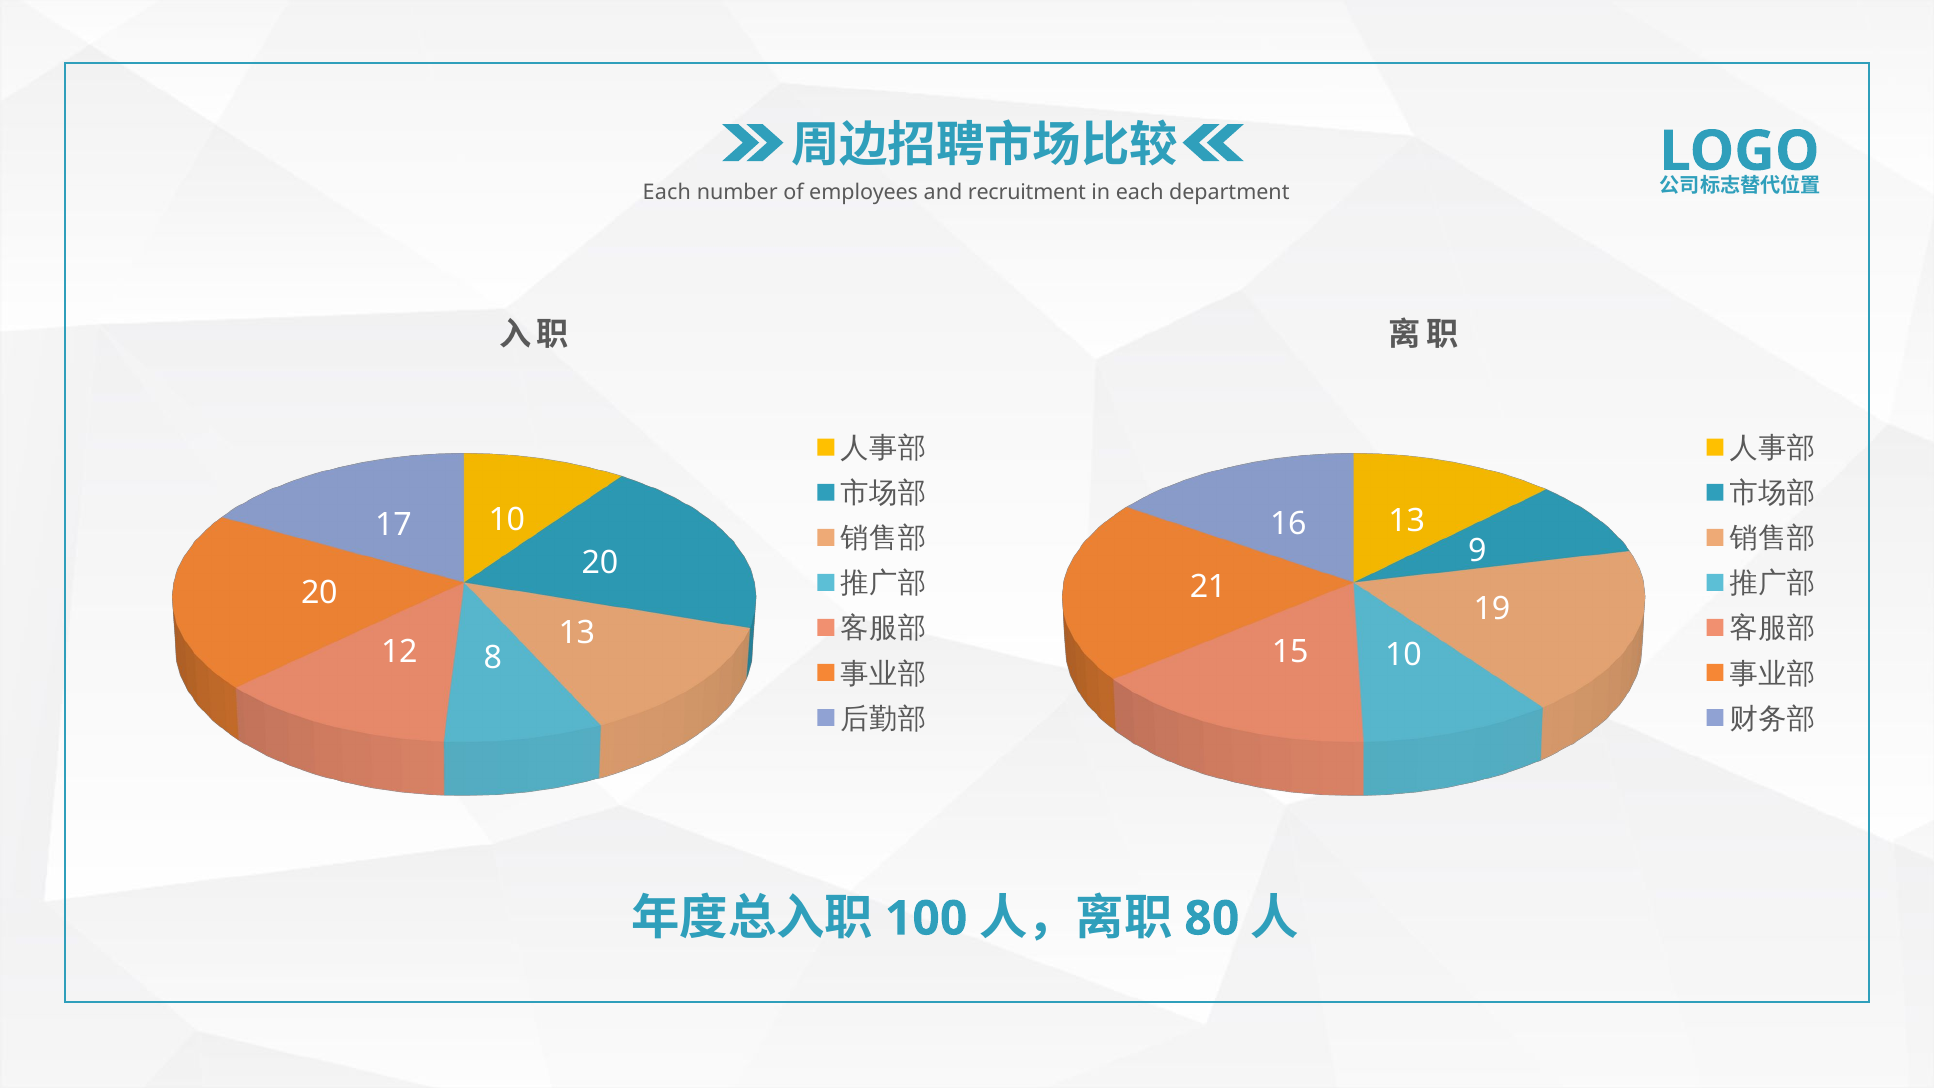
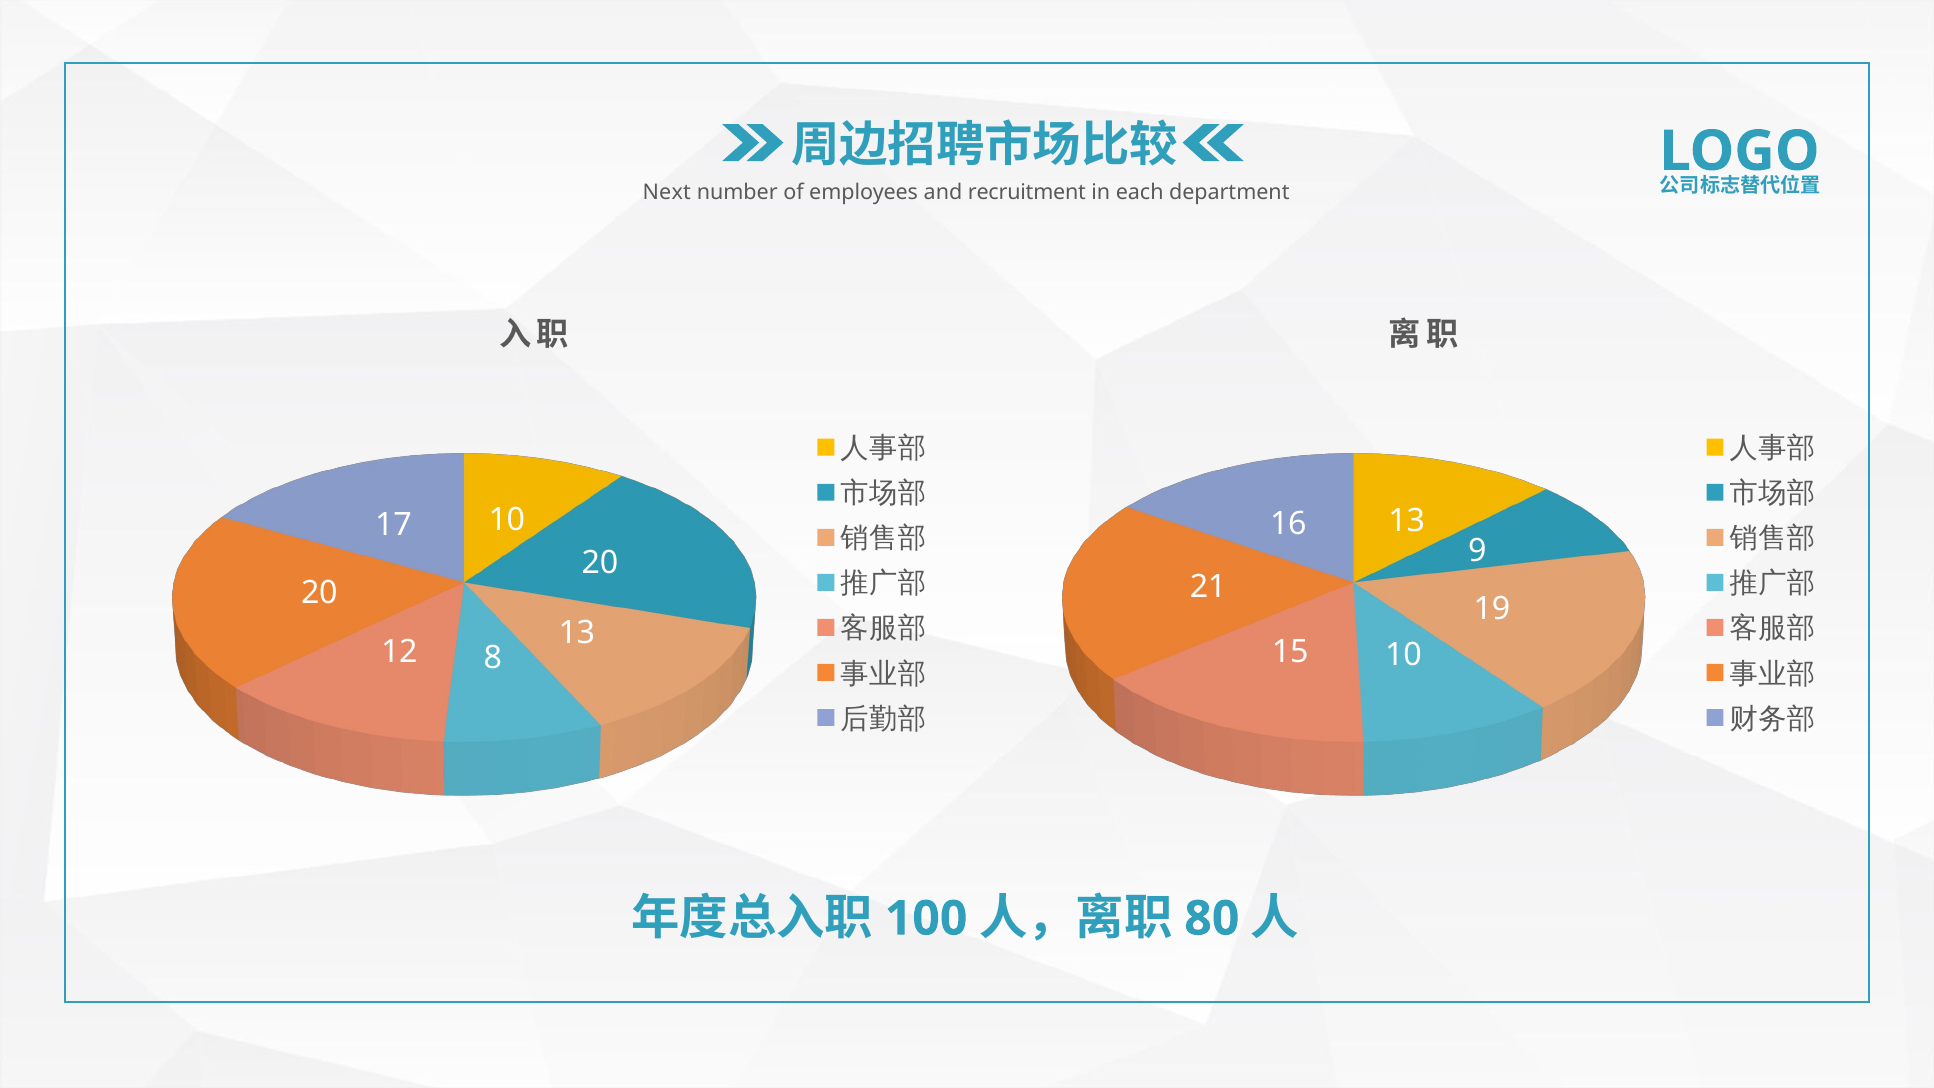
Each at (667, 192): Each -> Next
